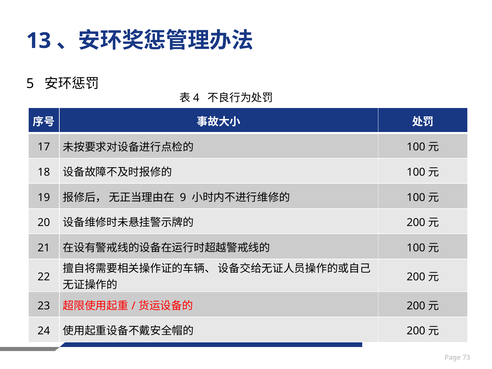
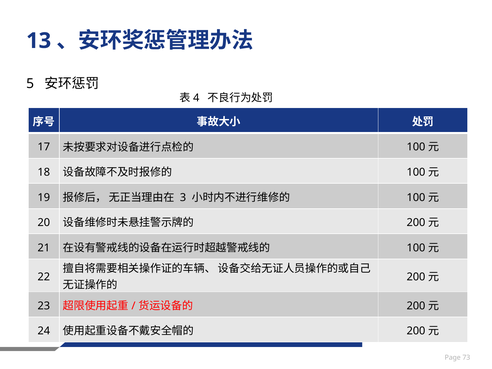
9: 9 -> 3
